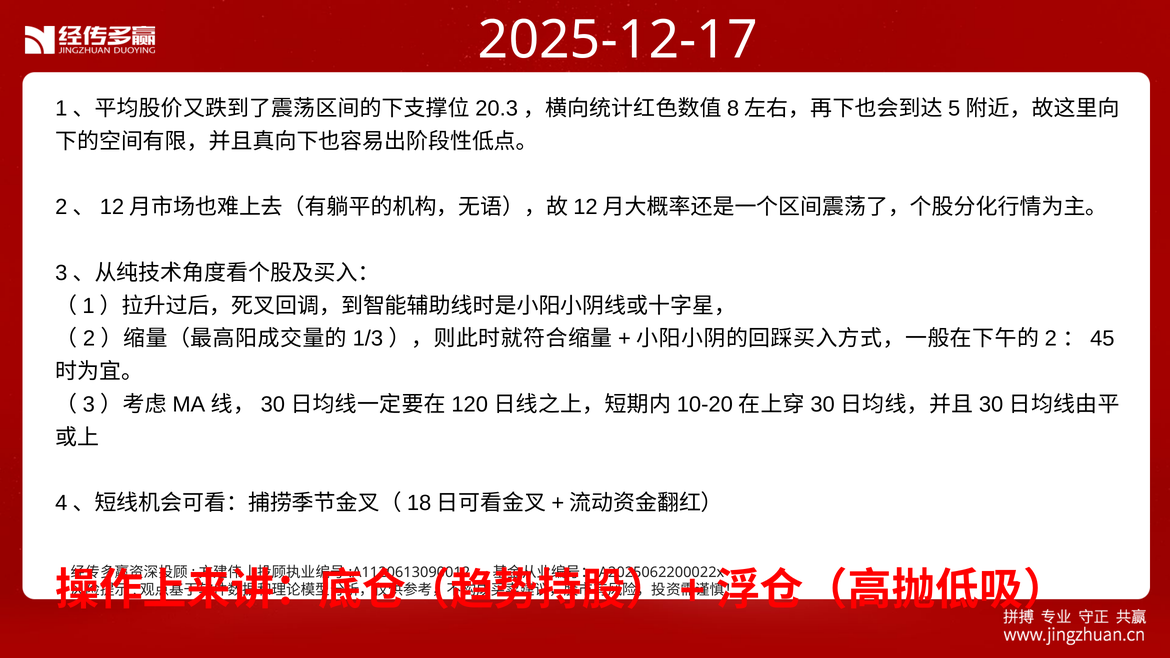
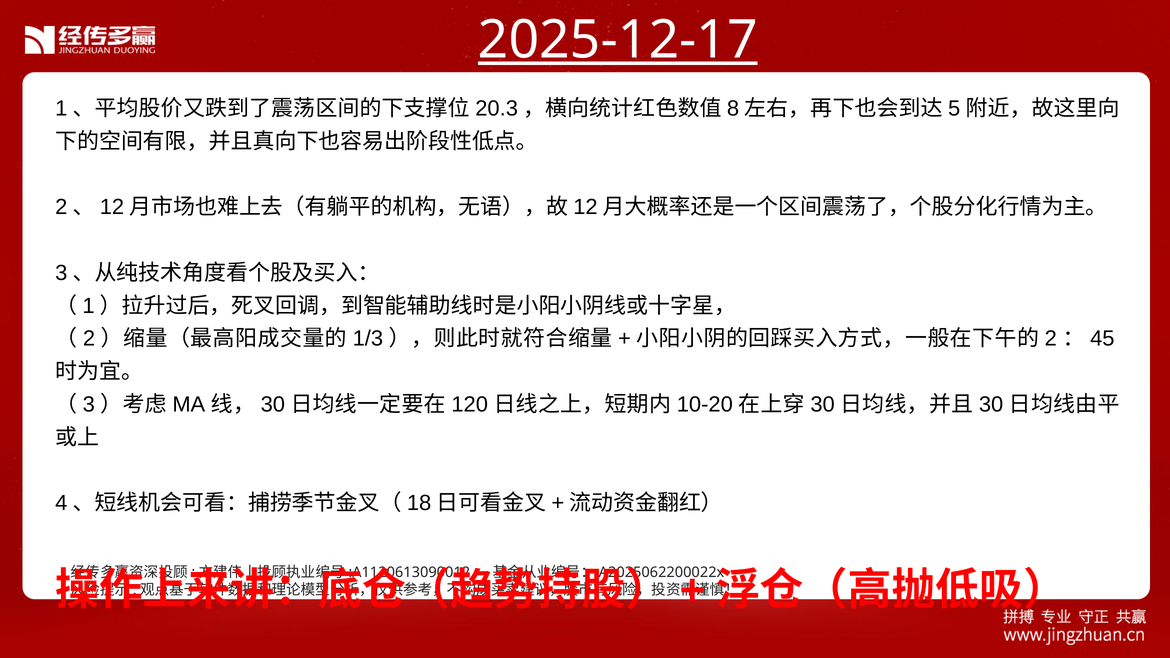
2025-12-17 underline: none -> present
